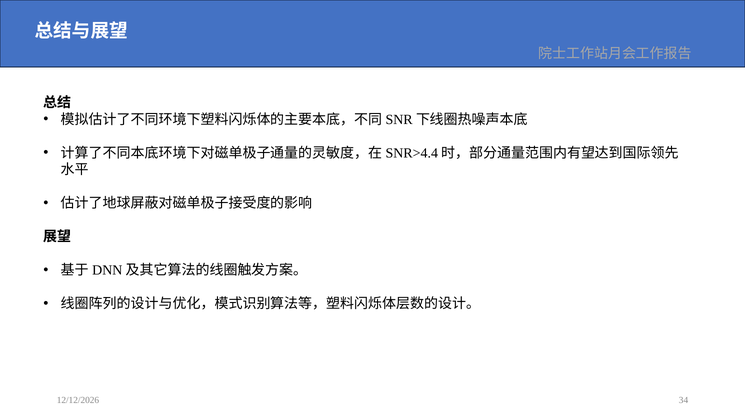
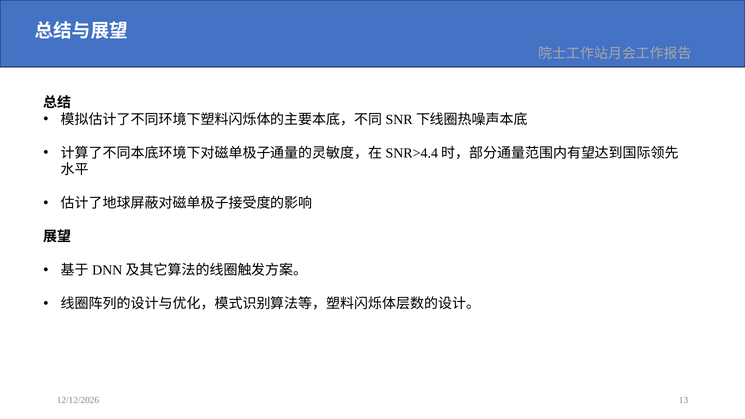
34: 34 -> 13
